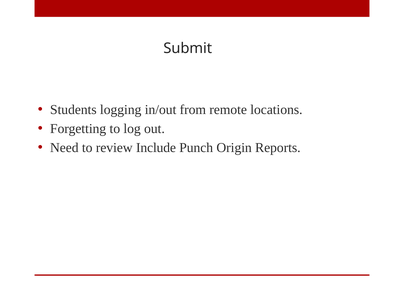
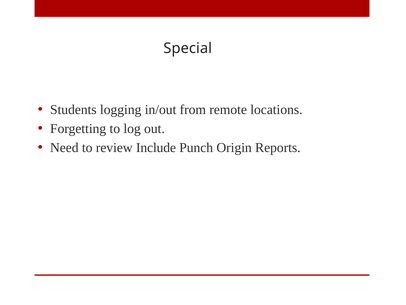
Submit: Submit -> Special
